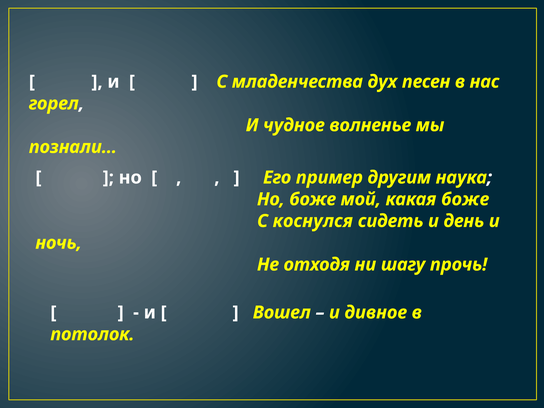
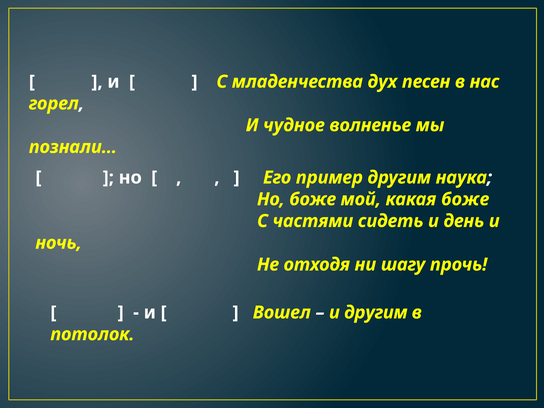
коснулся: коснулся -> частями
и дивное: дивное -> другим
